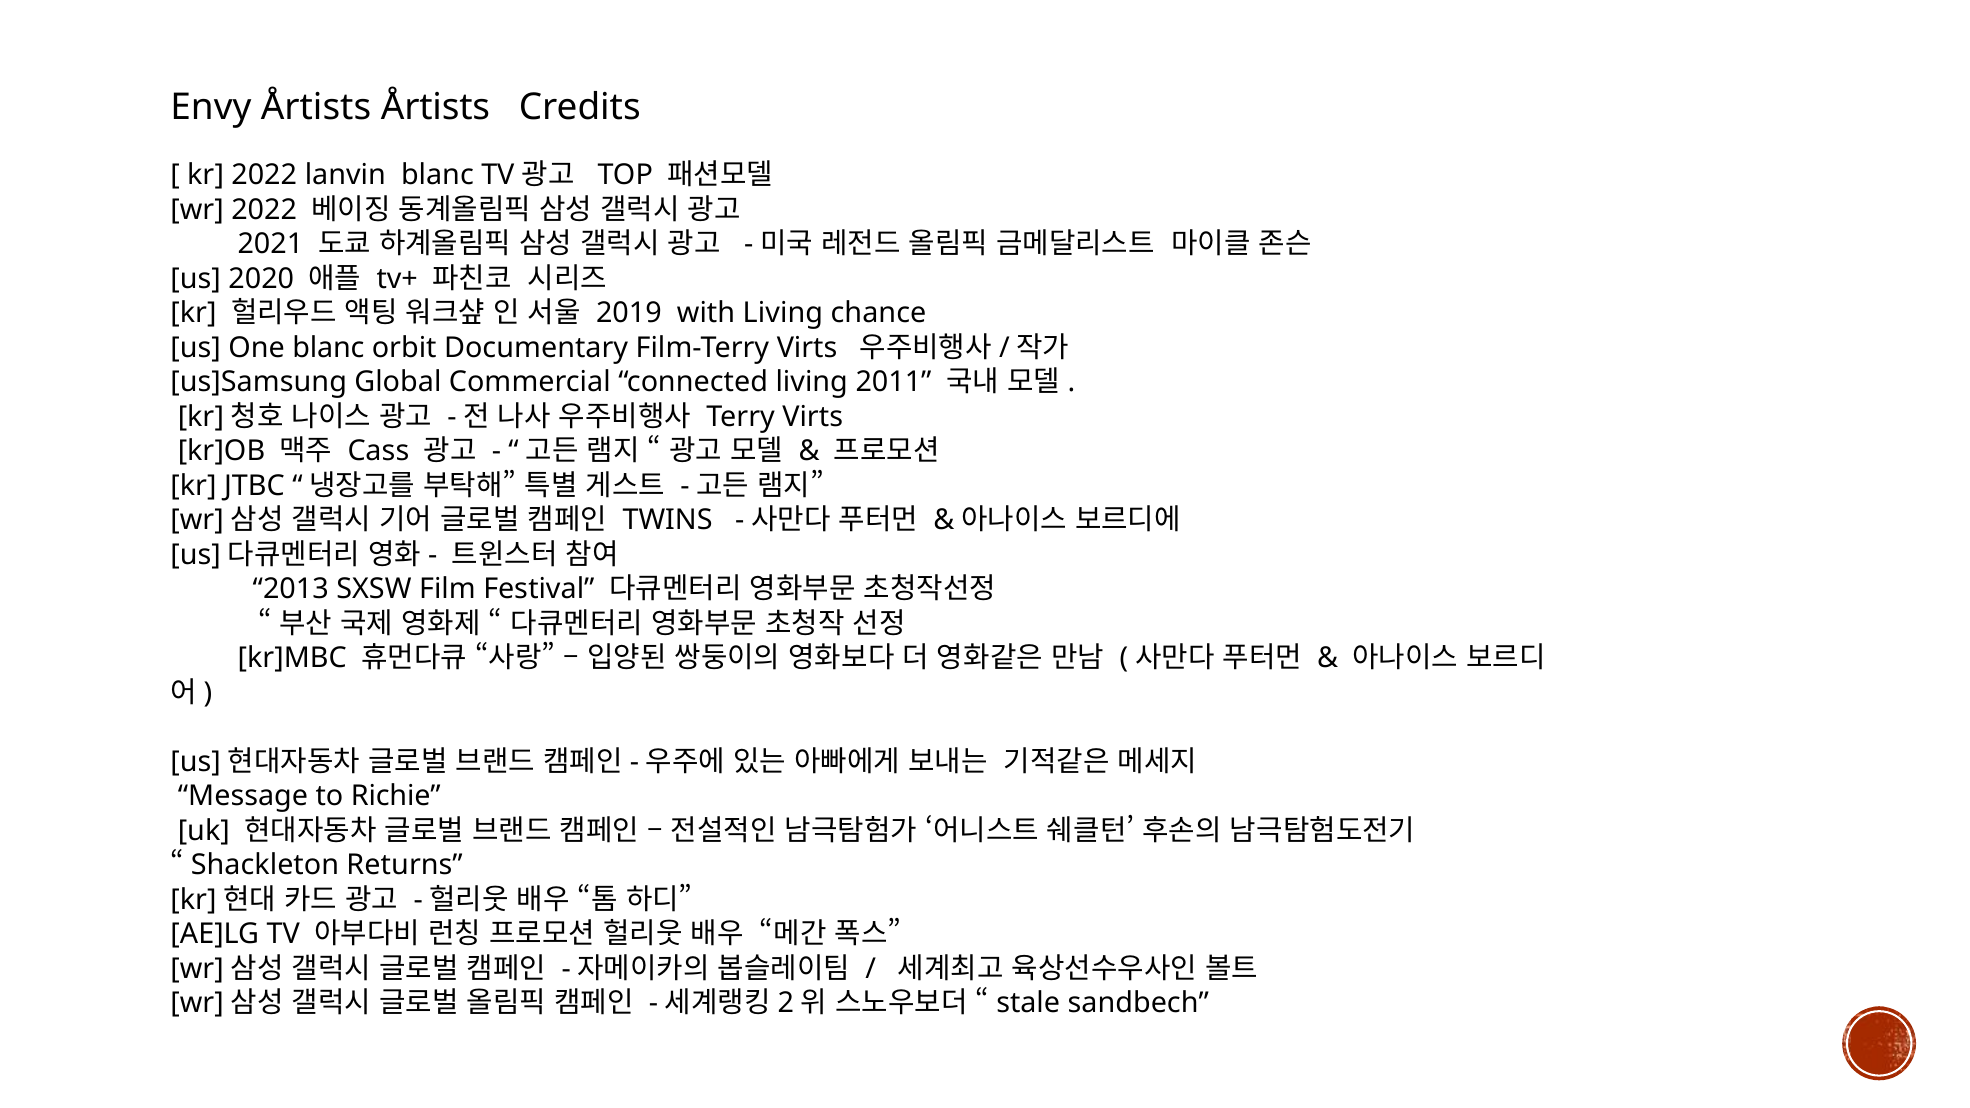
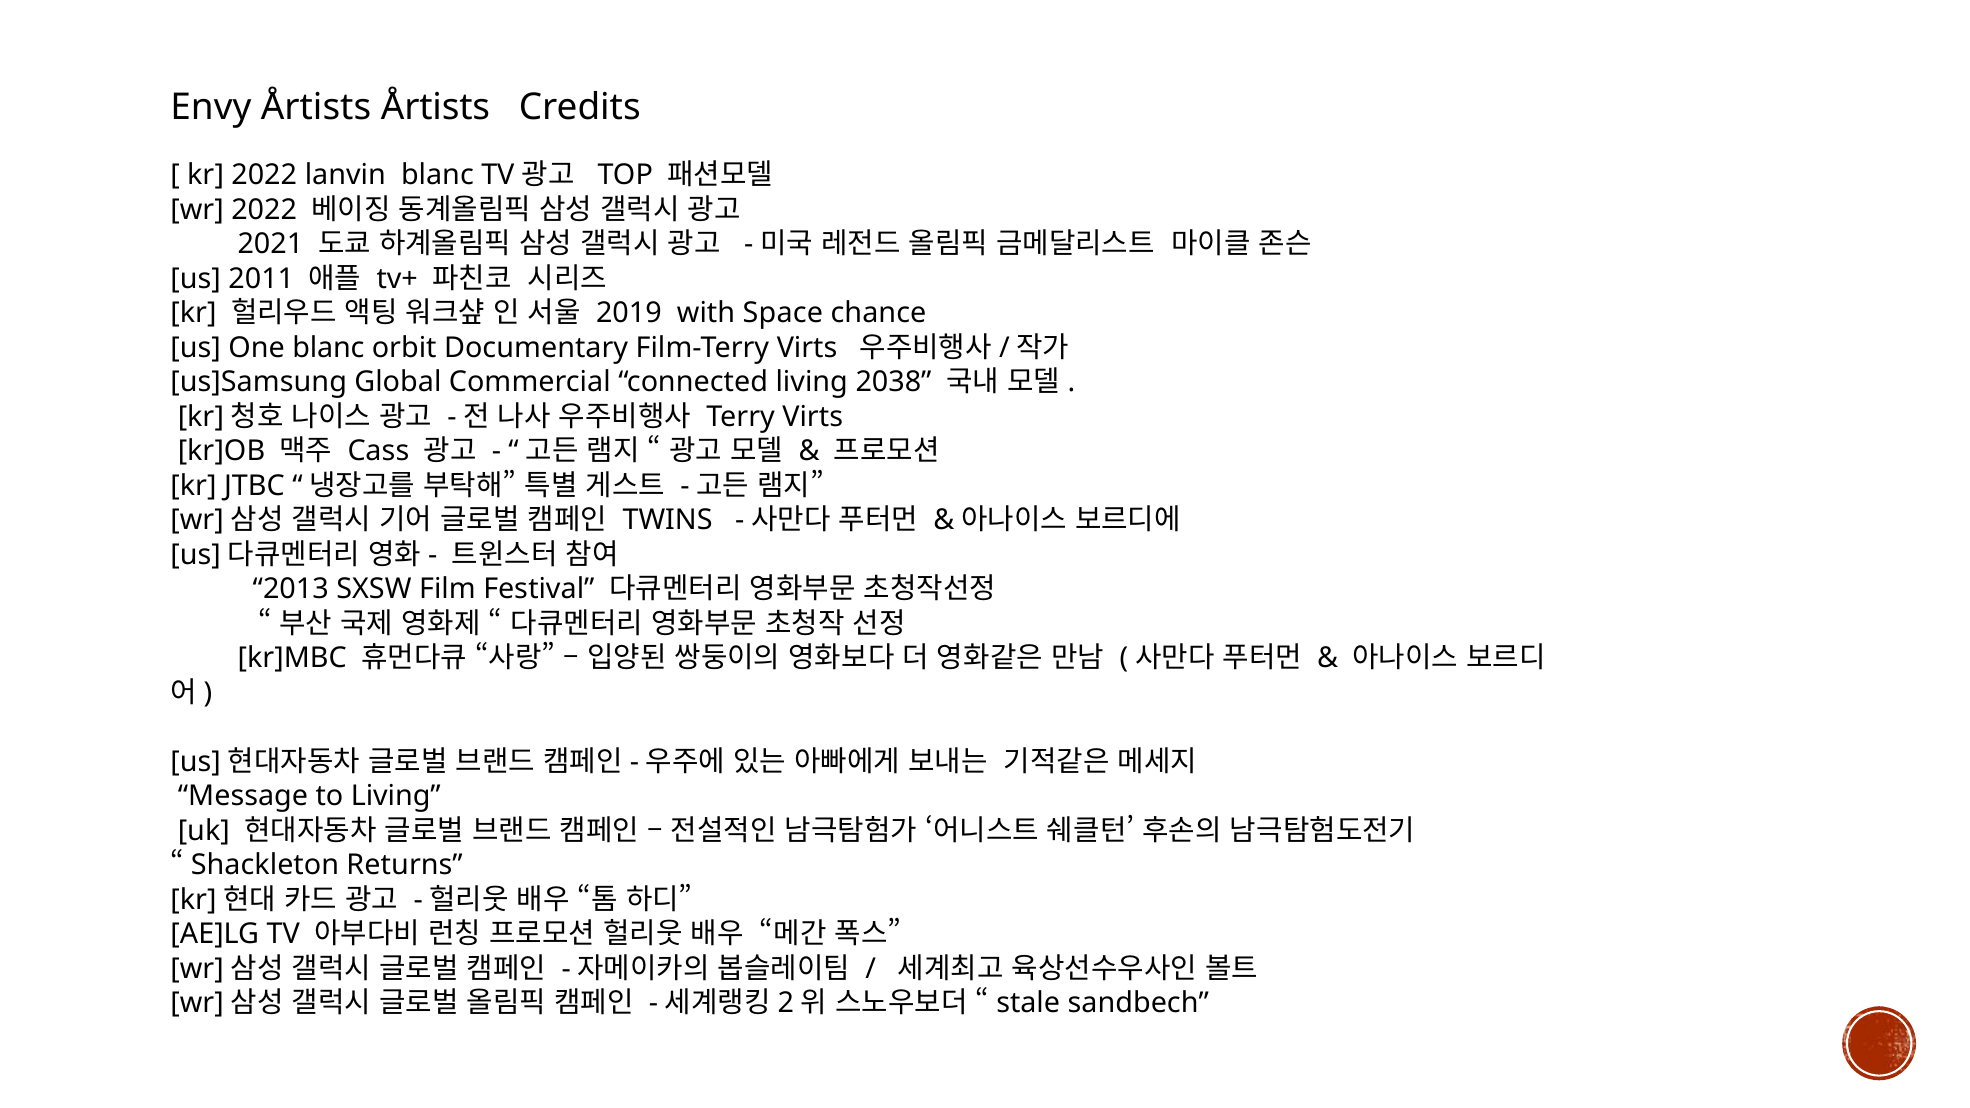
2020: 2020 -> 2011
with Living: Living -> Space
2011: 2011 -> 2038
to Richie: Richie -> Living
